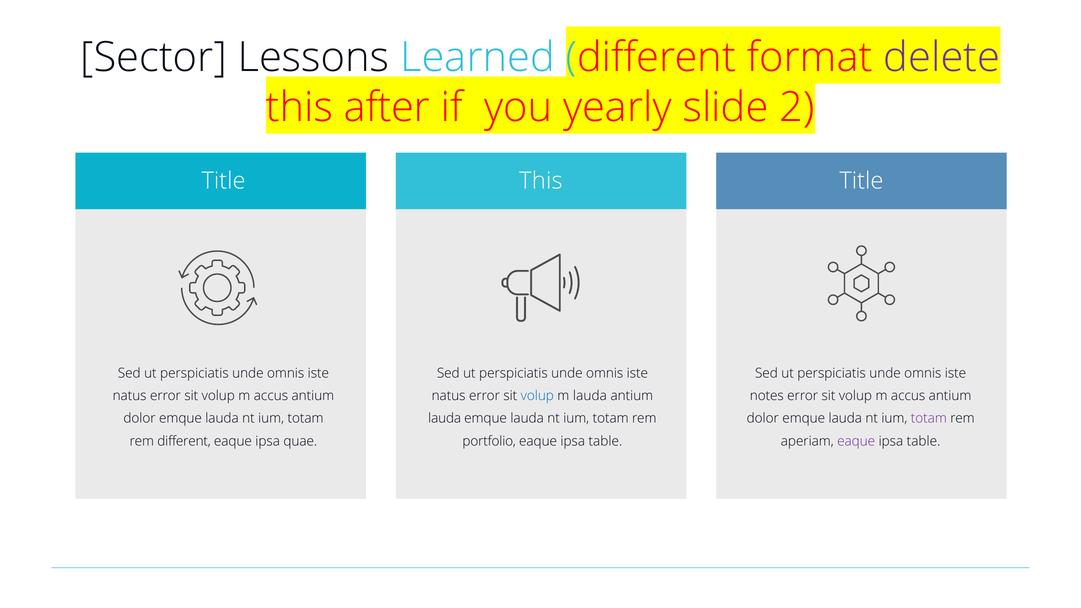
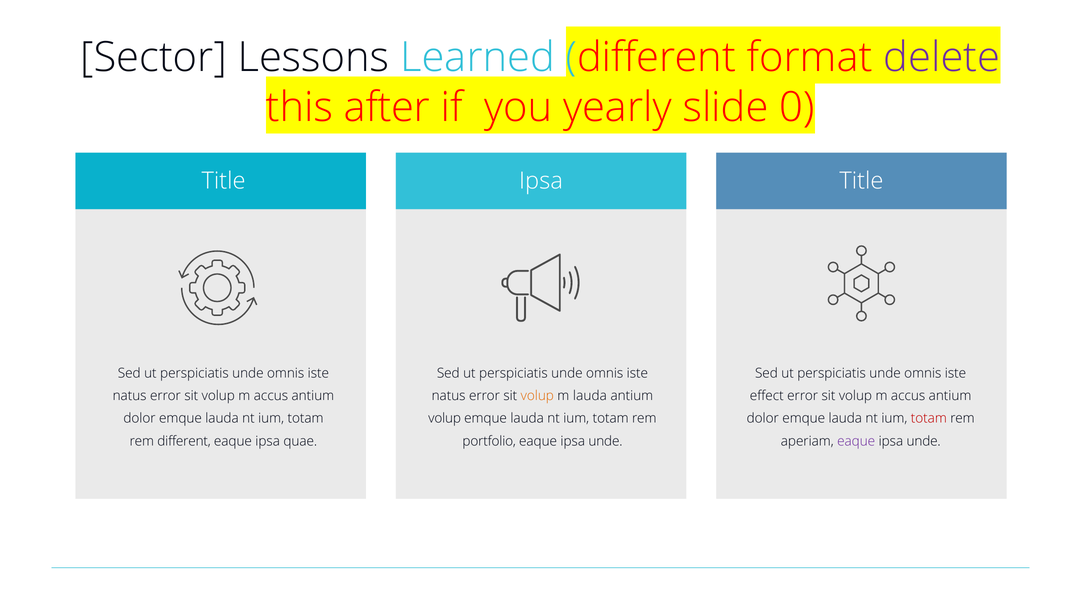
2: 2 -> 0
This at (541, 181): This -> Ipsa
volup at (537, 396) colour: blue -> orange
notes: notes -> effect
lauda at (445, 419): lauda -> volup
totam at (929, 419) colour: purple -> red
table at (605, 441): table -> unde
table at (924, 441): table -> unde
